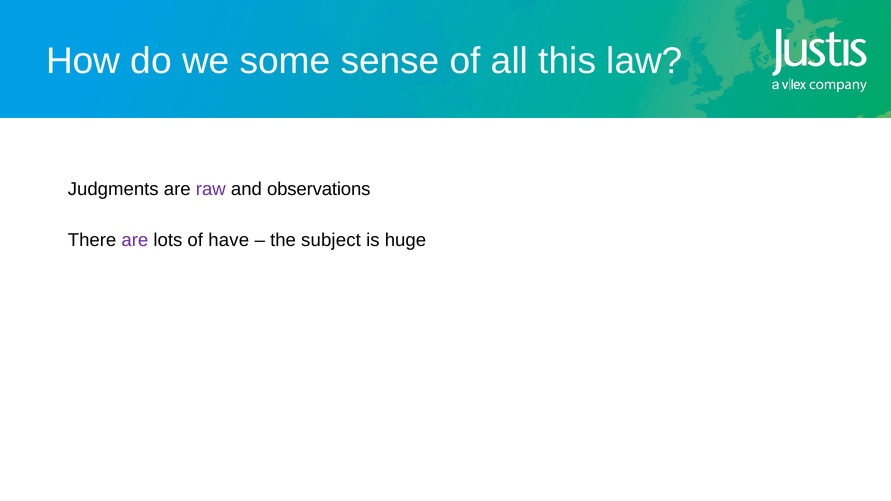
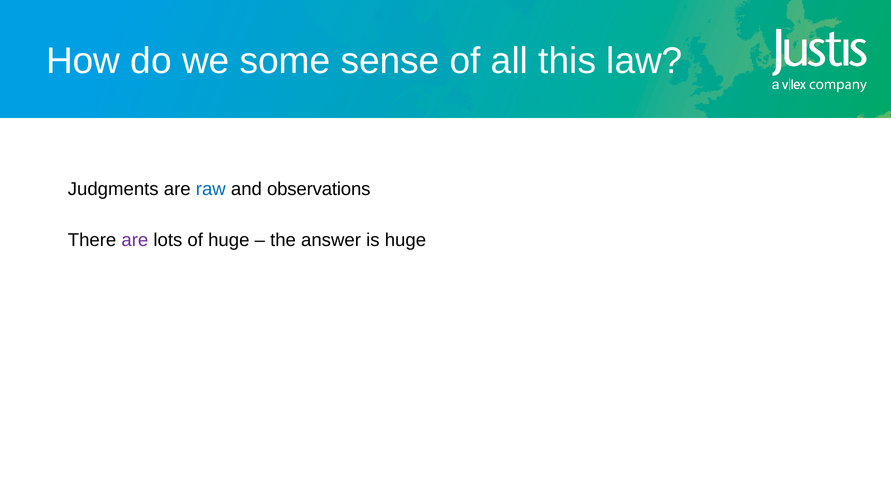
raw colour: purple -> blue
of have: have -> huge
subject: subject -> answer
